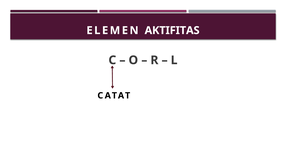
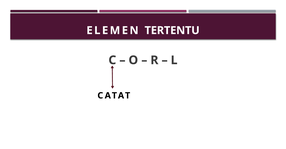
AKTIFITAS: AKTIFITAS -> TERTENTU
